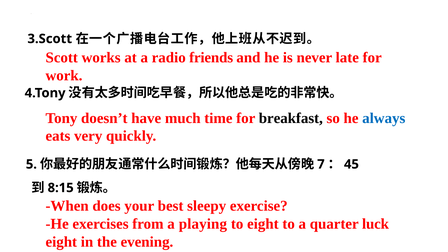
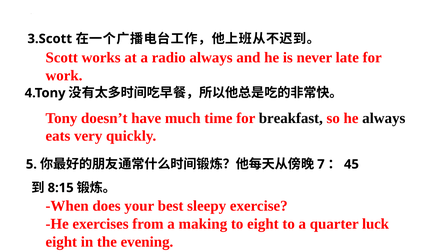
radio friends: friends -> always
always at (384, 118) colour: blue -> black
playing: playing -> making
